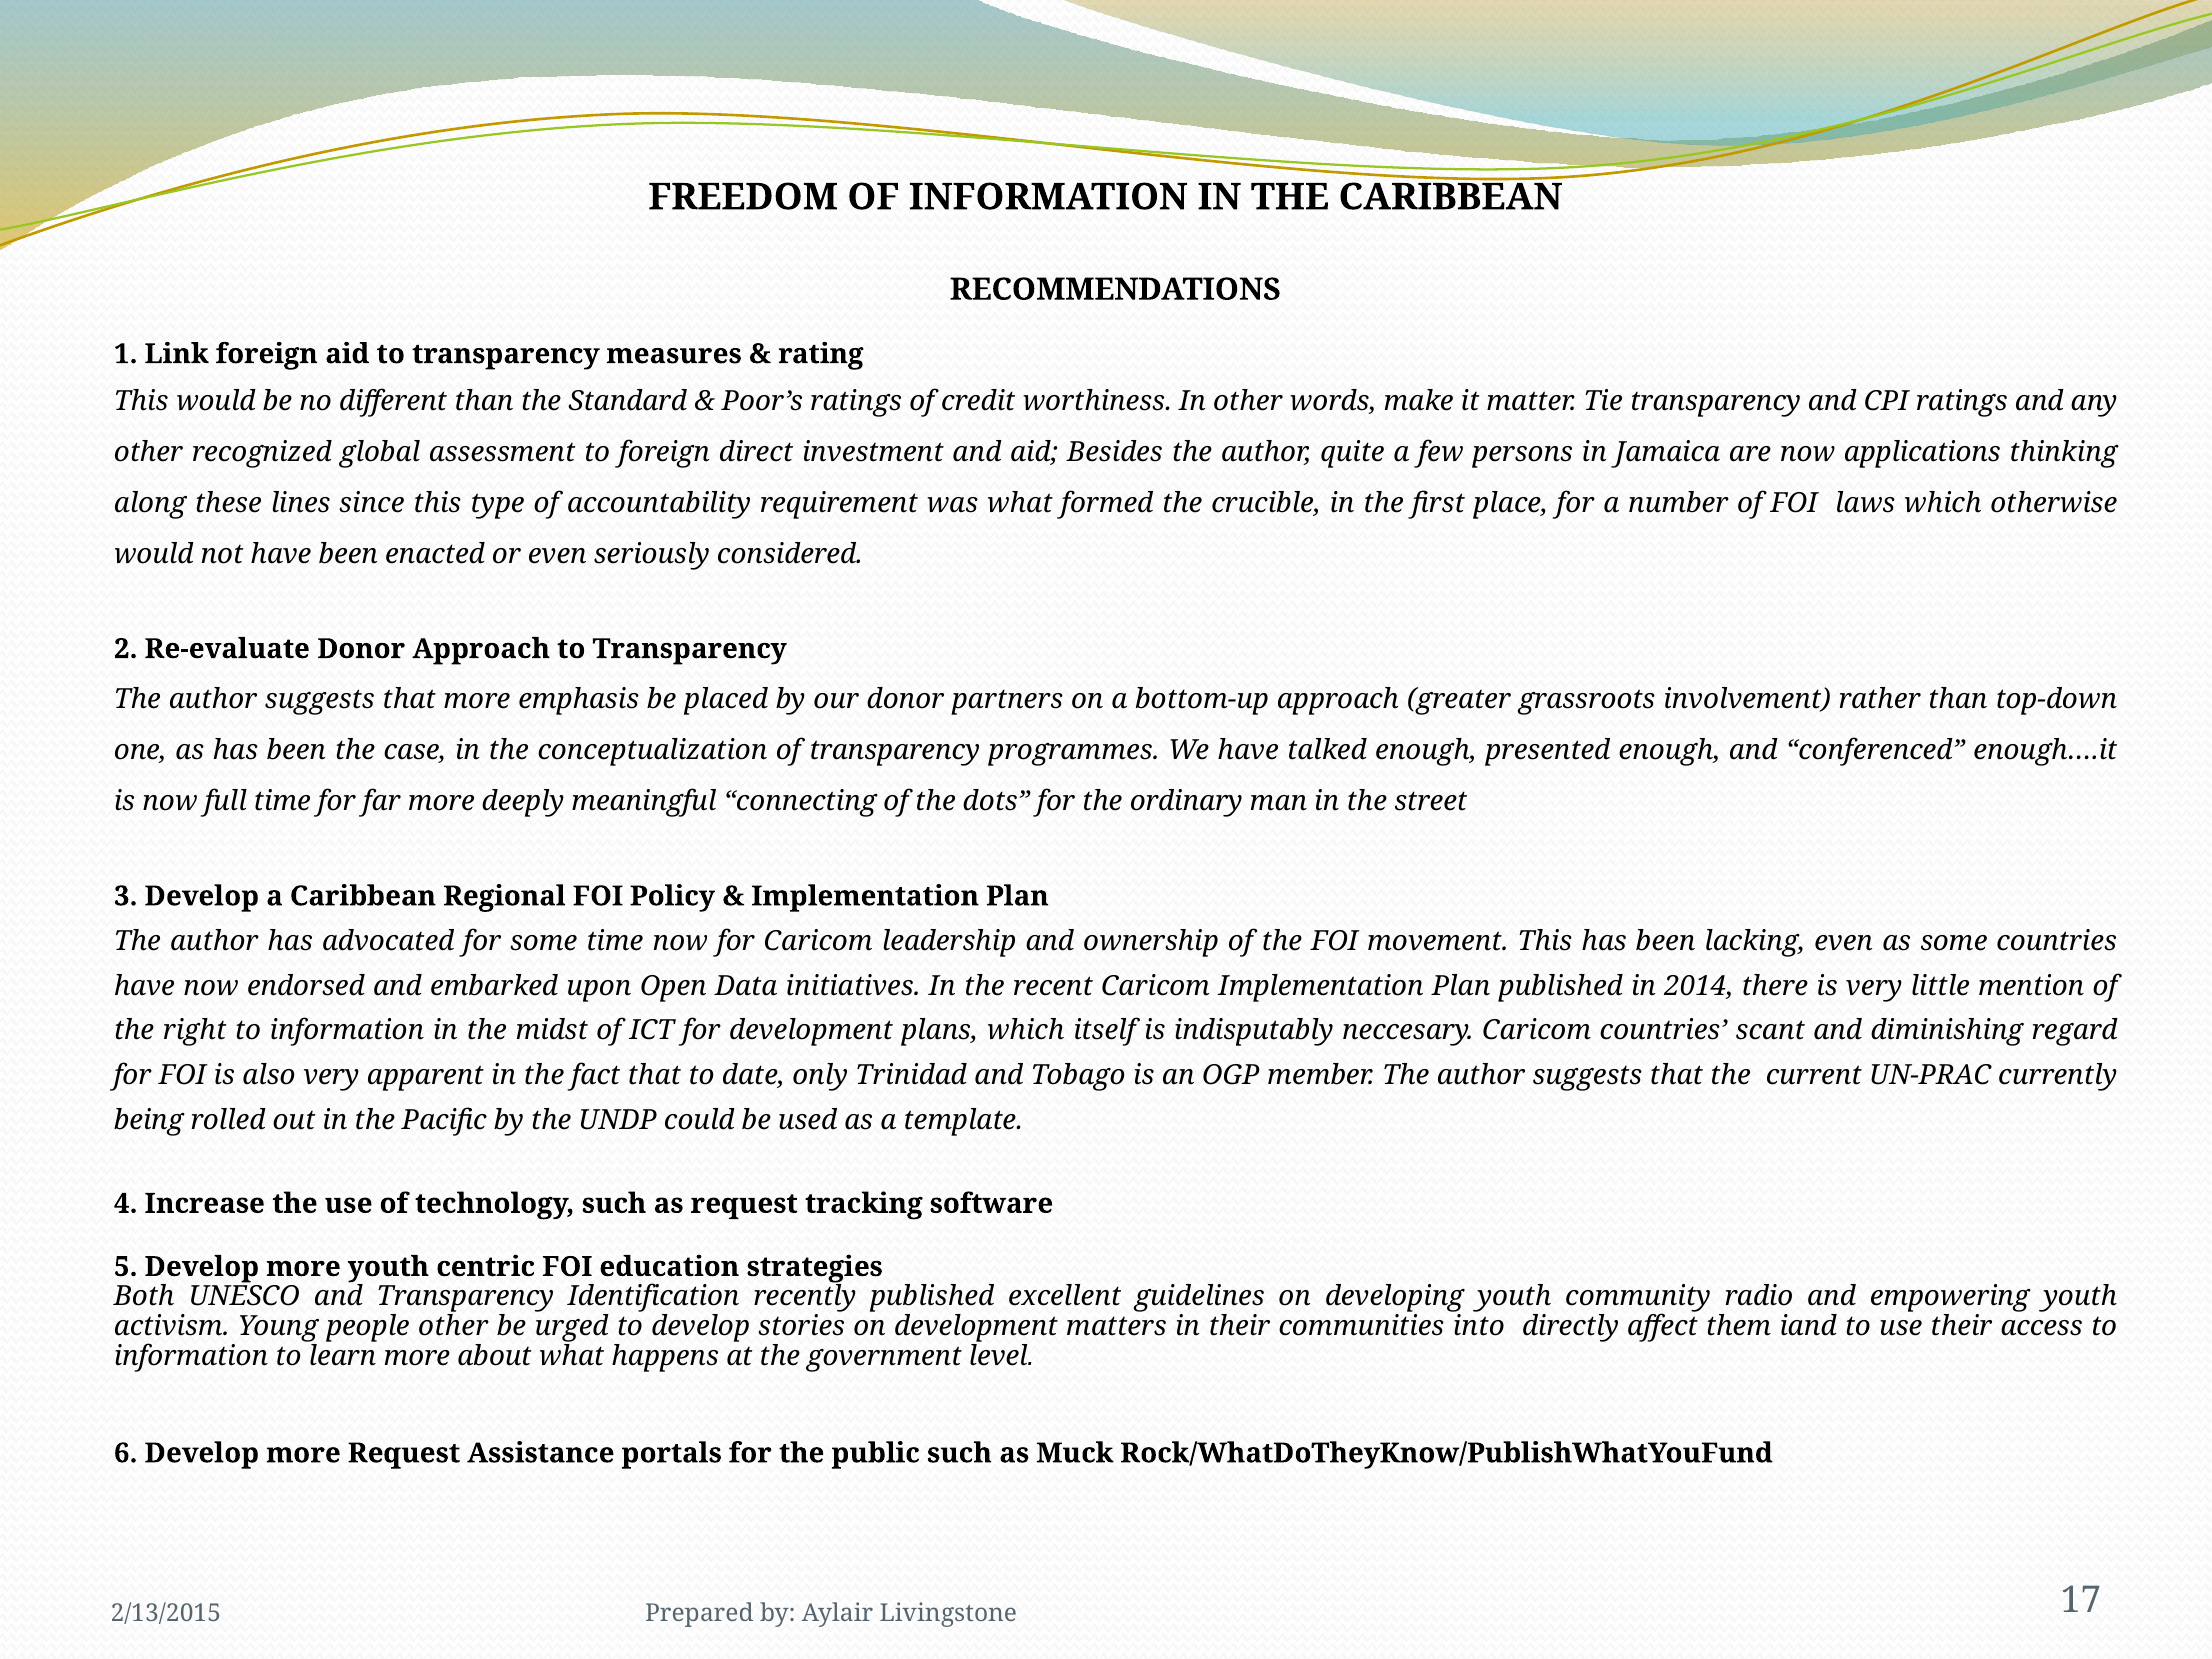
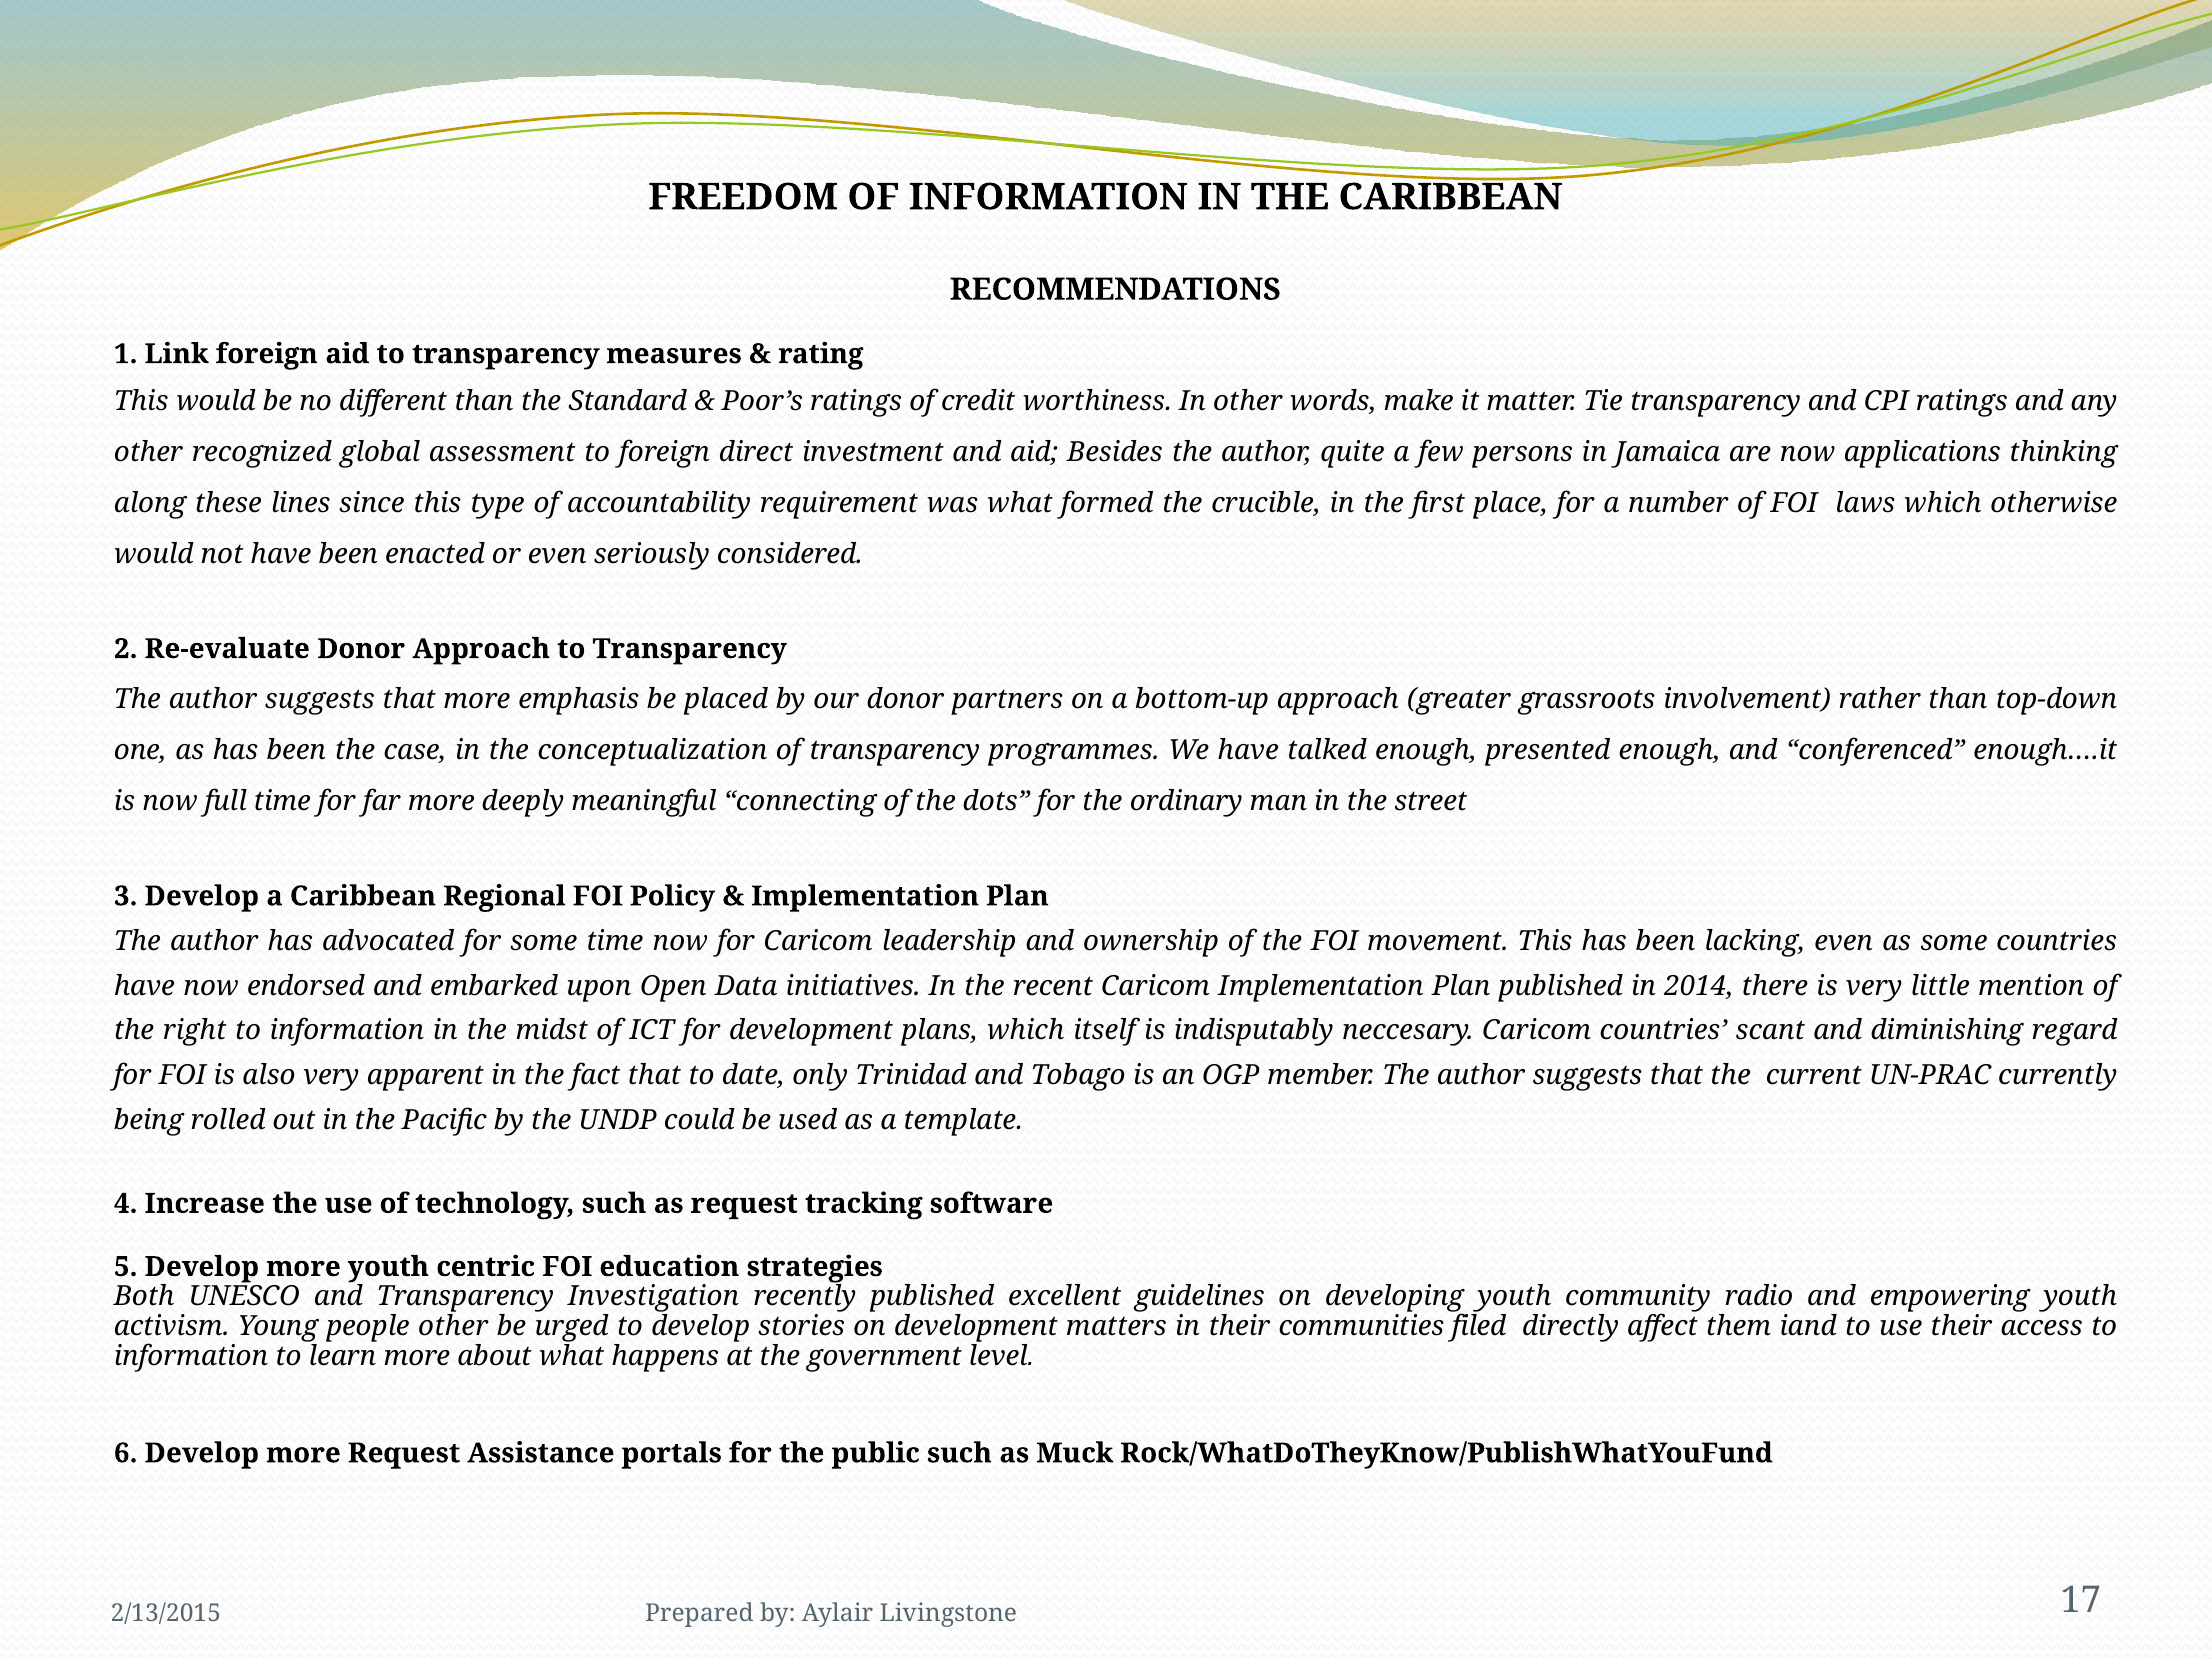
Identification: Identification -> Investigation
into: into -> filed
